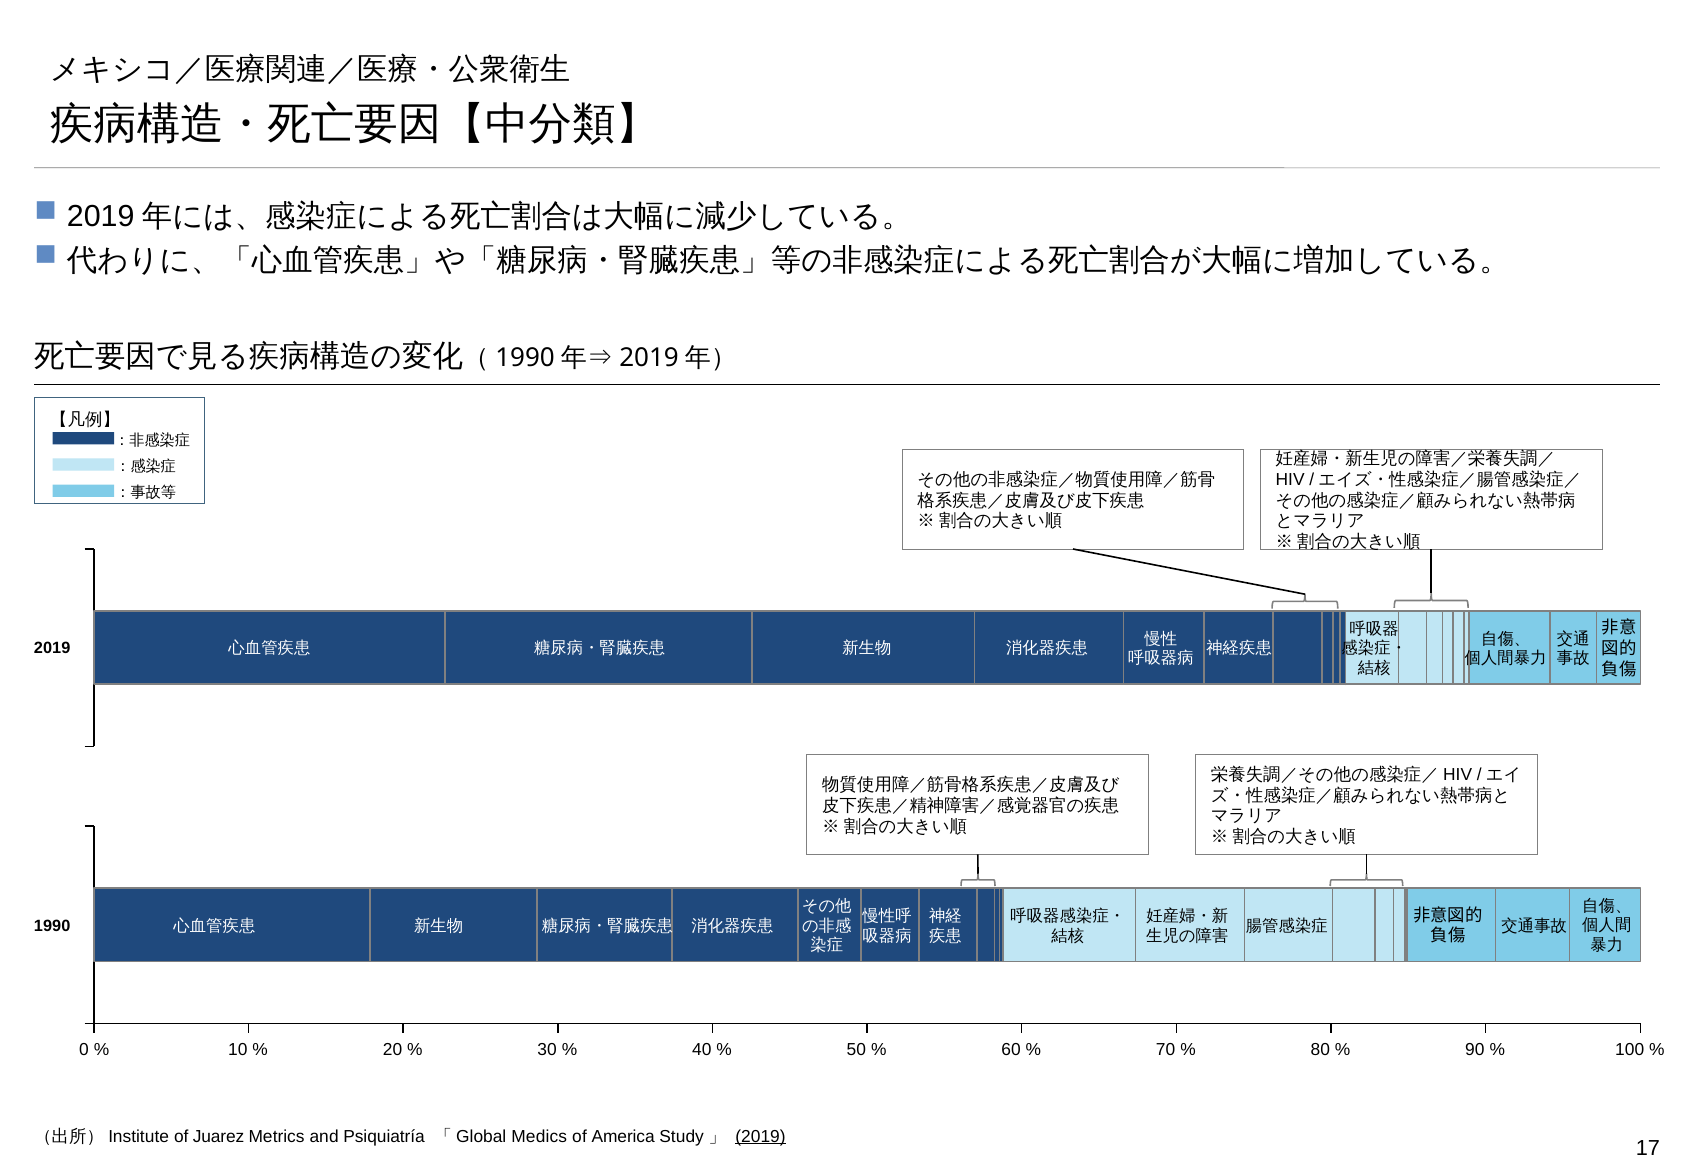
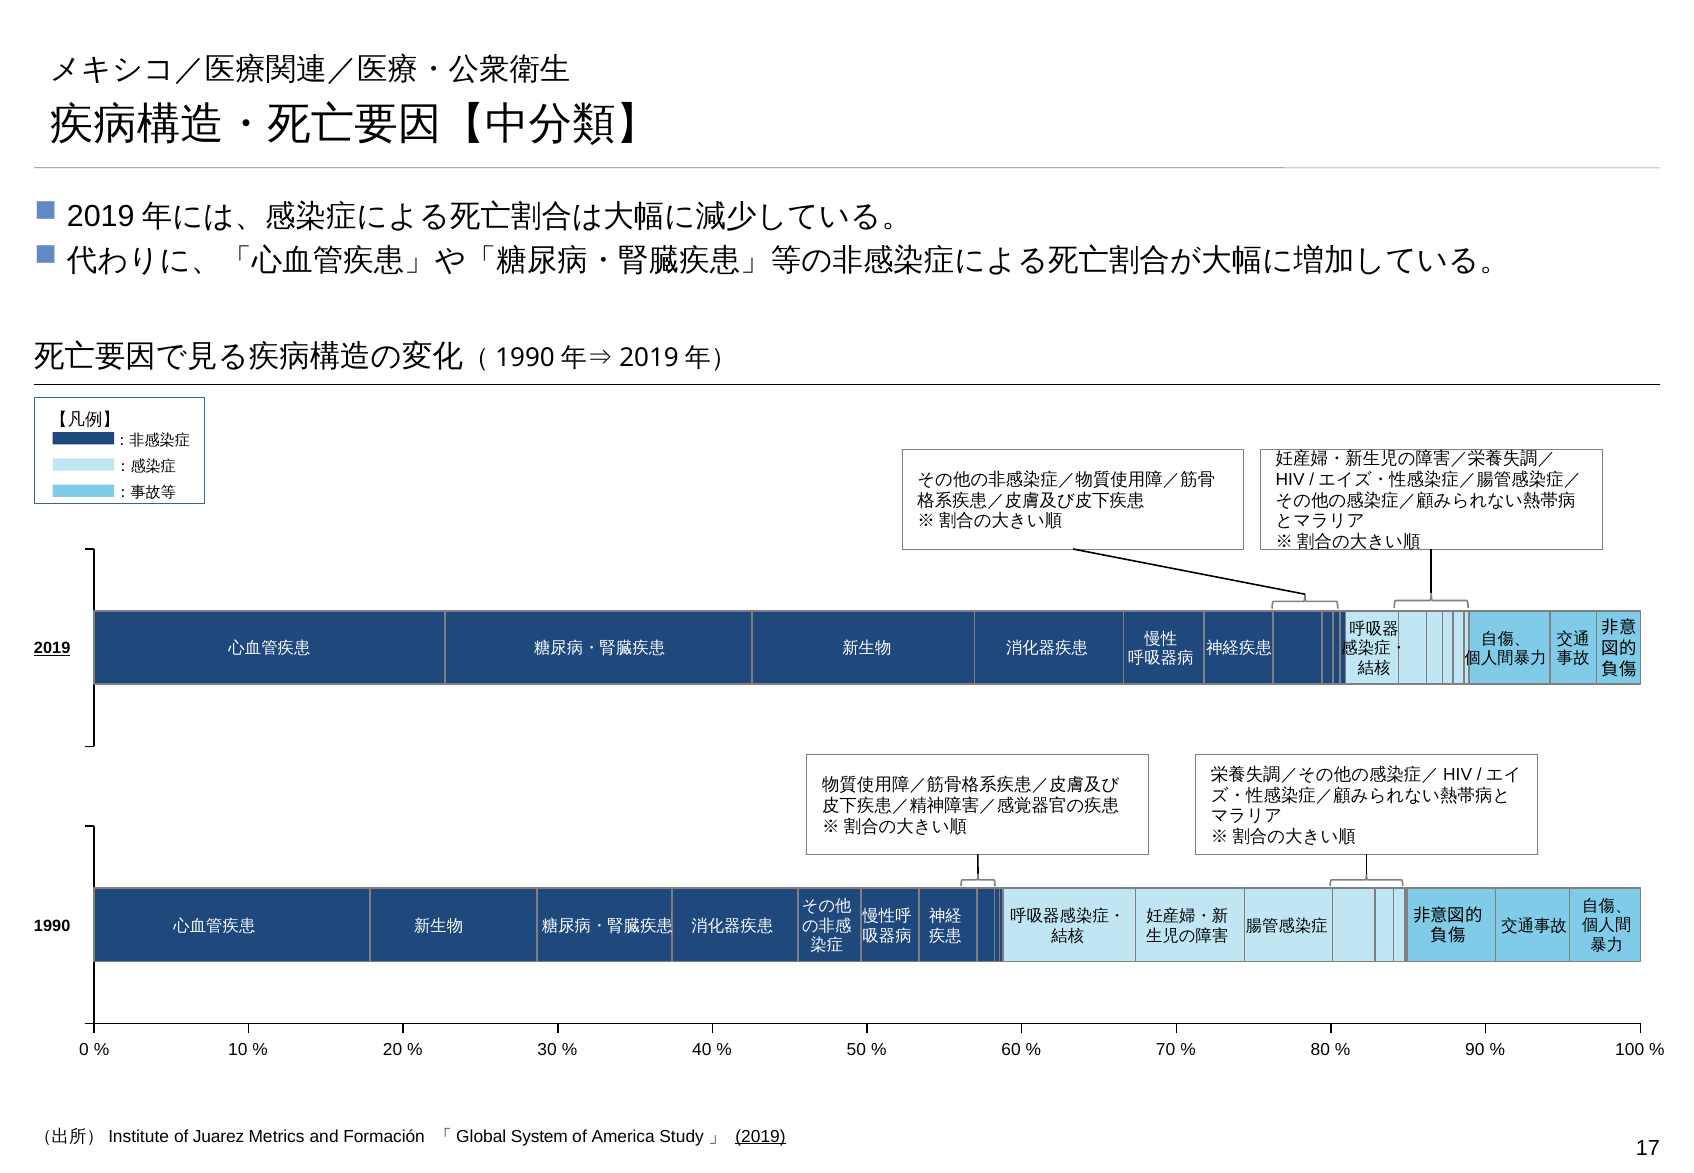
2019 at (52, 648) underline: none -> present
Psiquiatría: Psiquiatría -> Formación
Medics: Medics -> System
